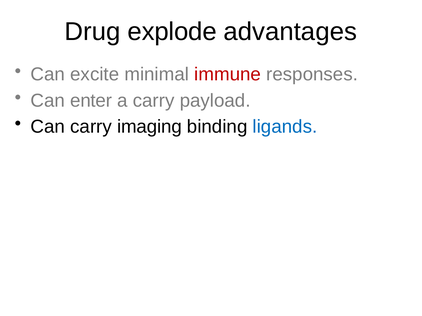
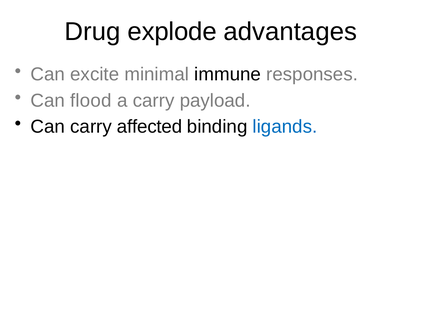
immune colour: red -> black
enter: enter -> flood
imaging: imaging -> affected
